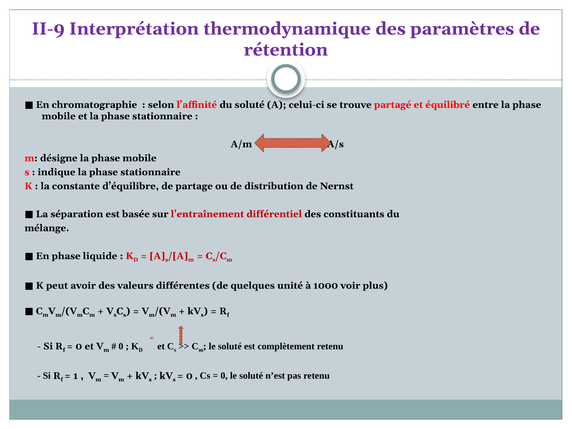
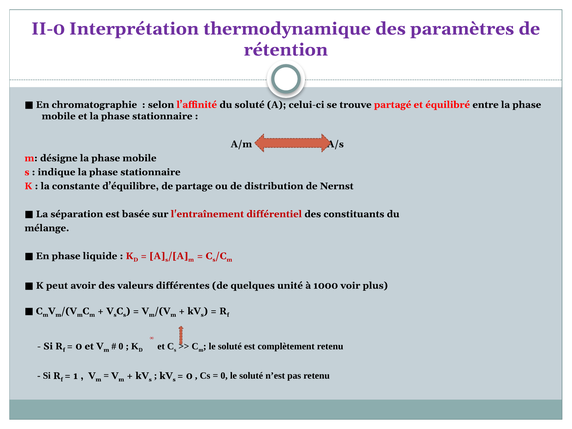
II-9: II-9 -> II-0
